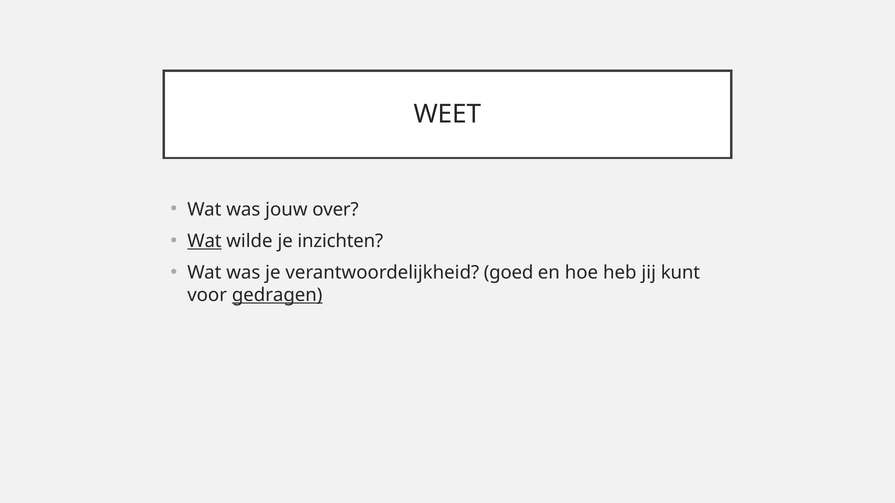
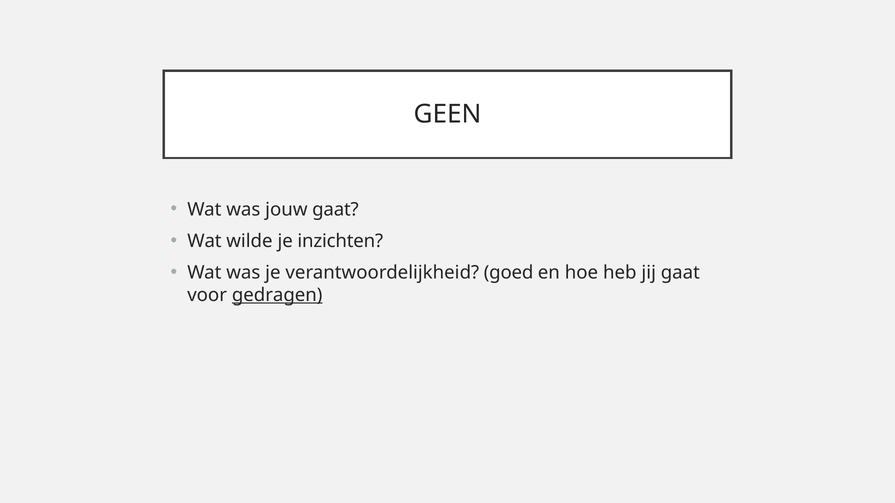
WEET: WEET -> GEEN
jouw over: over -> gaat
Wat at (204, 241) underline: present -> none
jij kunt: kunt -> gaat
